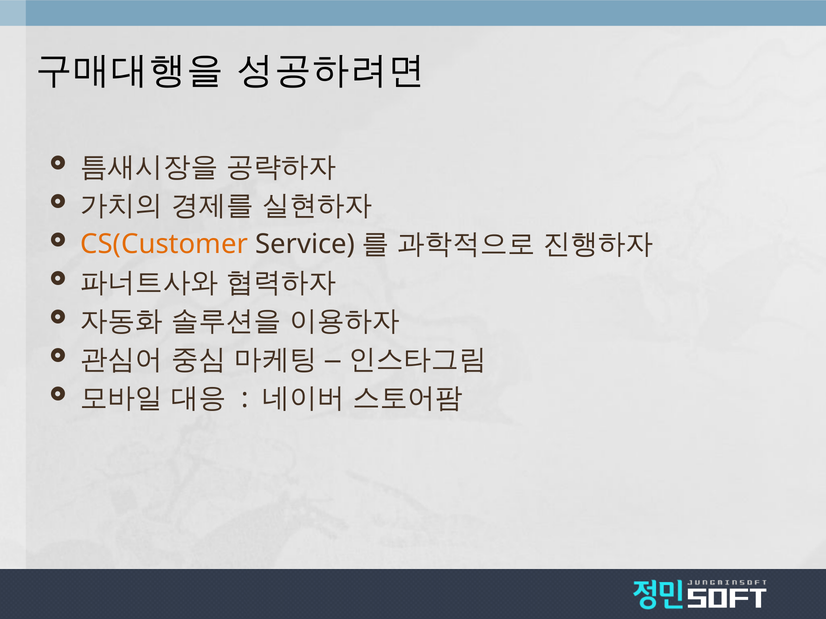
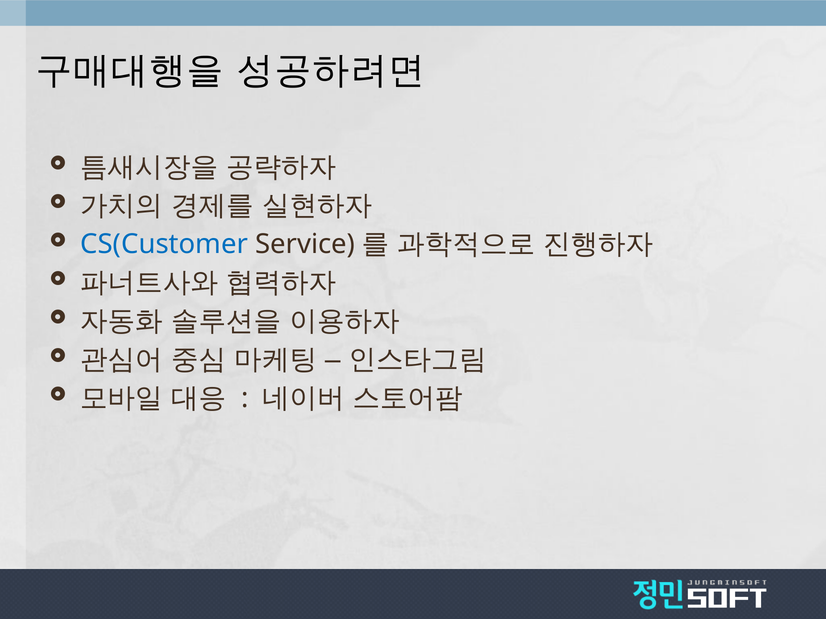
CS(Customer colour: orange -> blue
